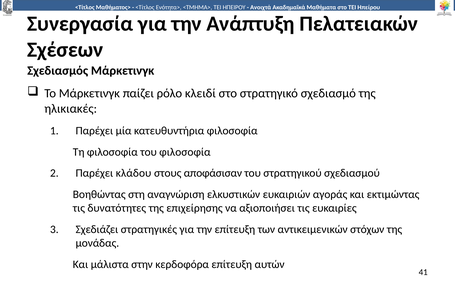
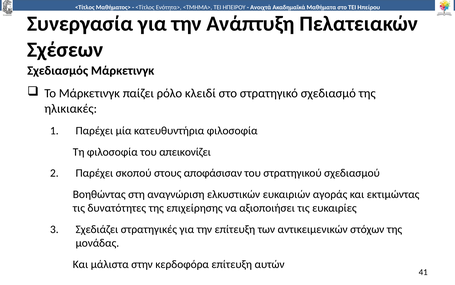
του φιλοσοφία: φιλοσοφία -> απεικονίζει
κλάδου: κλάδου -> σκοπού
